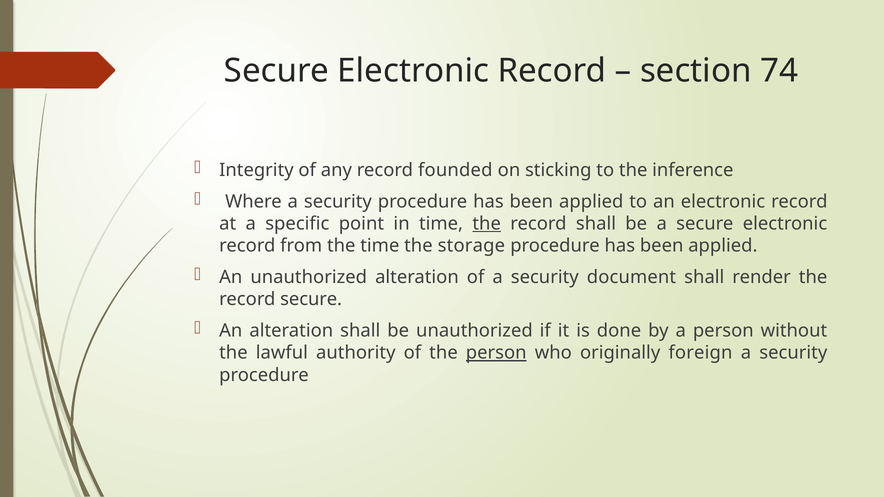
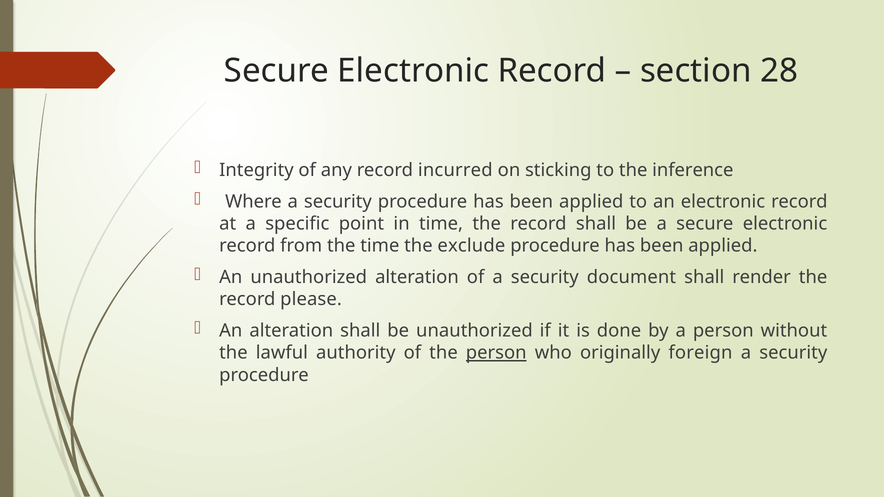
74: 74 -> 28
founded: founded -> incurred
the at (487, 224) underline: present -> none
storage: storage -> exclude
record secure: secure -> please
